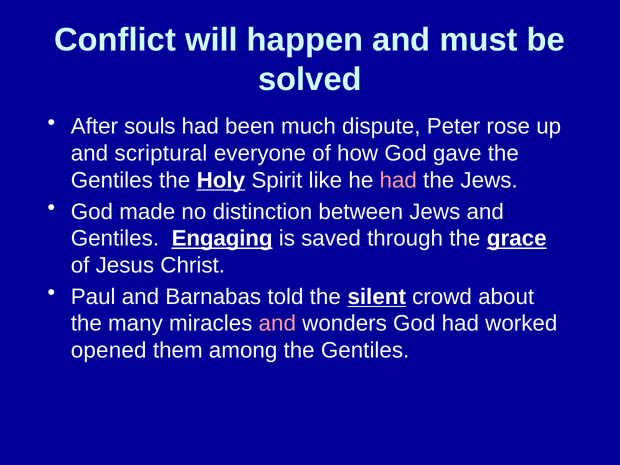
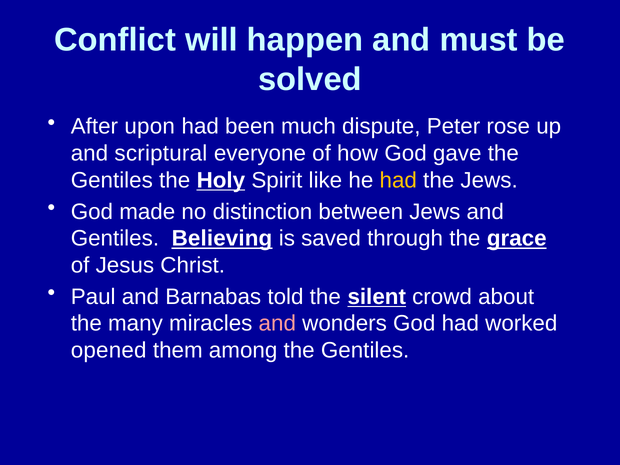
souls: souls -> upon
had at (398, 180) colour: pink -> yellow
Engaging: Engaging -> Believing
